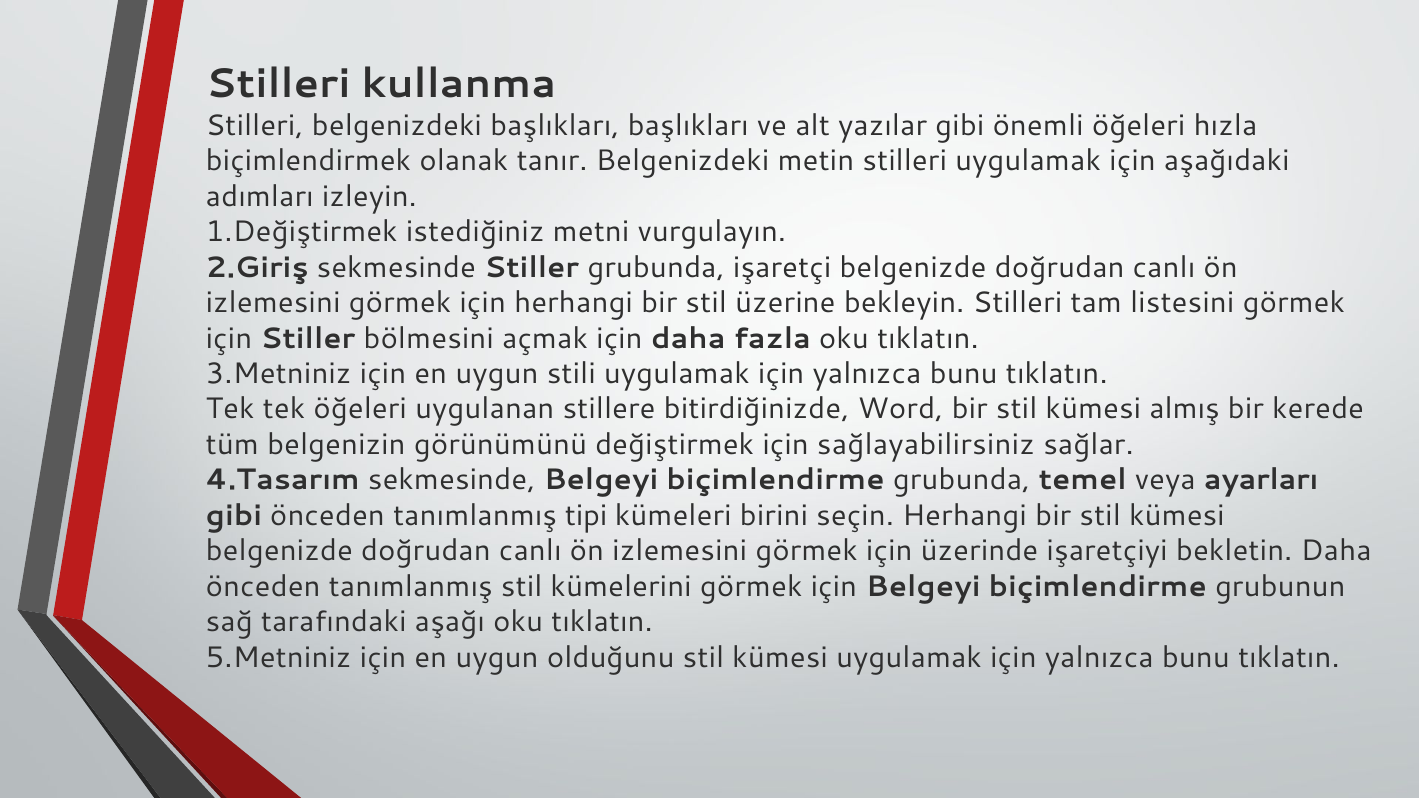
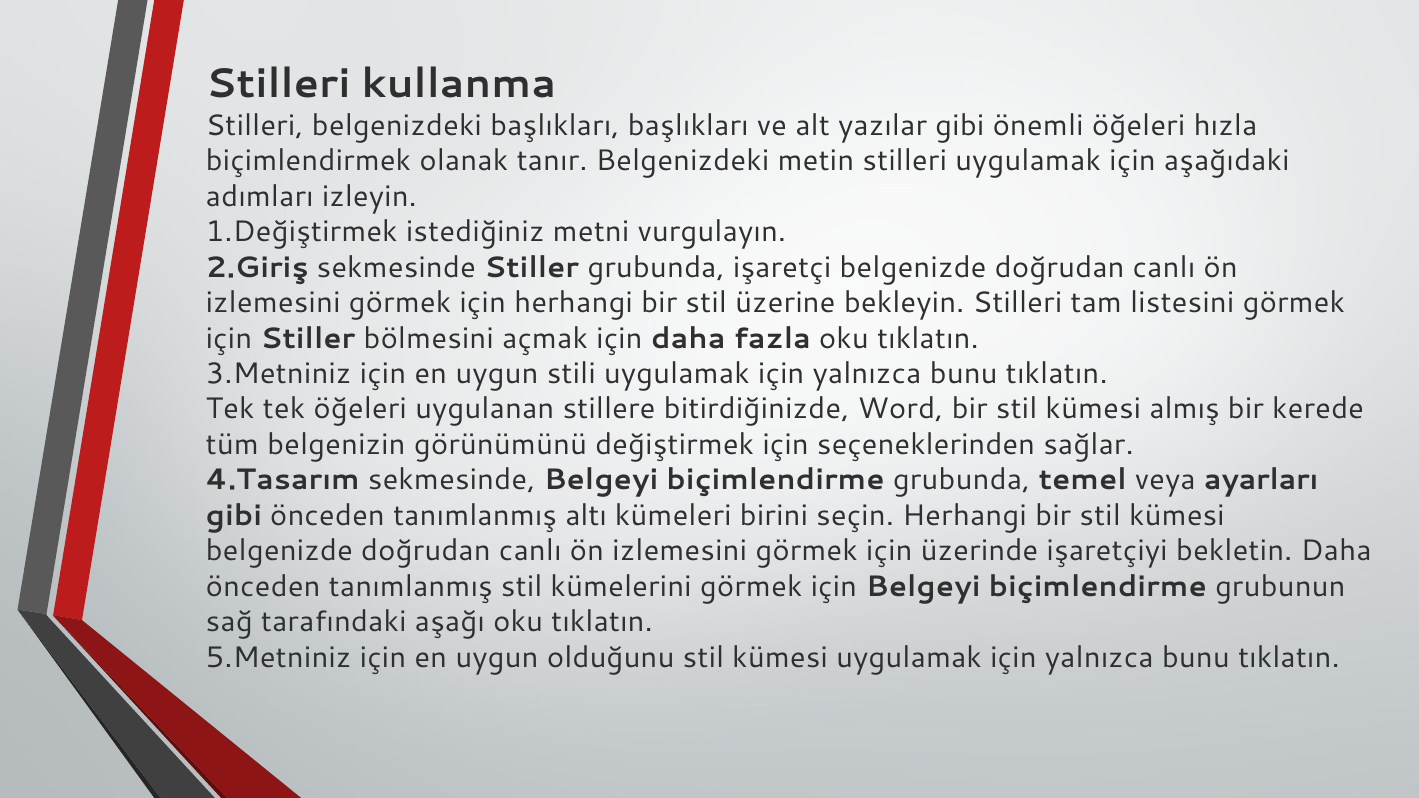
sağlayabilirsiniz: sağlayabilirsiniz -> seçeneklerinden
tipi: tipi -> altı
